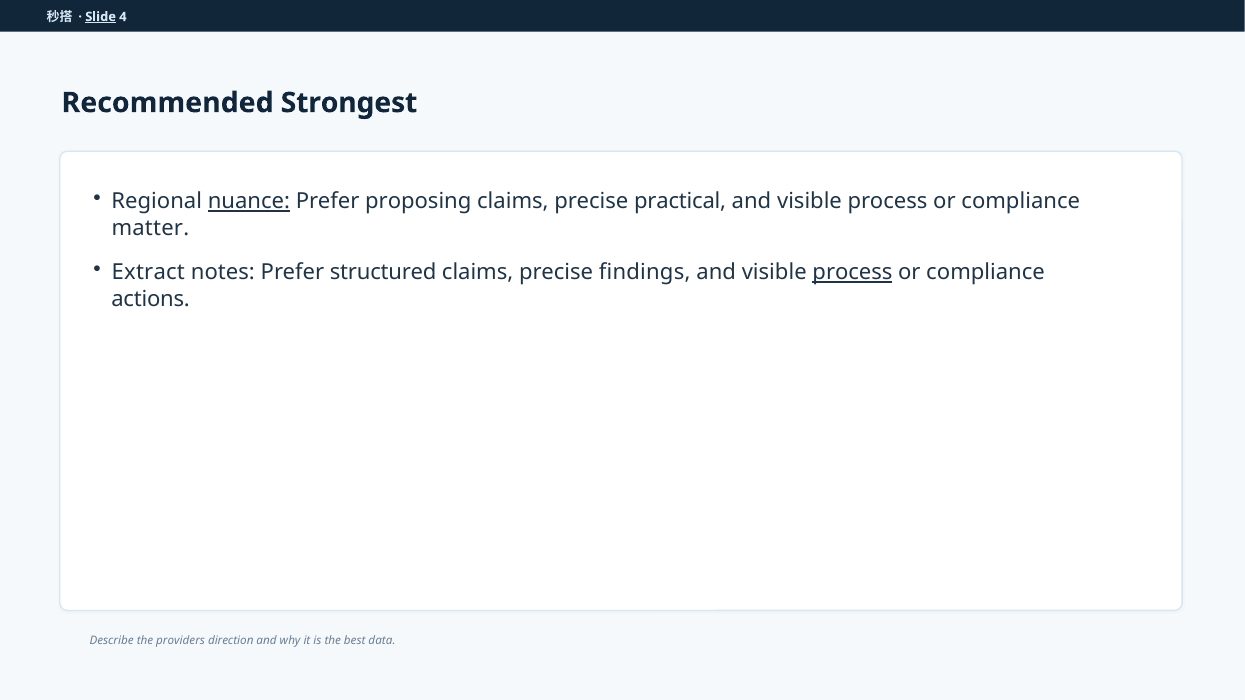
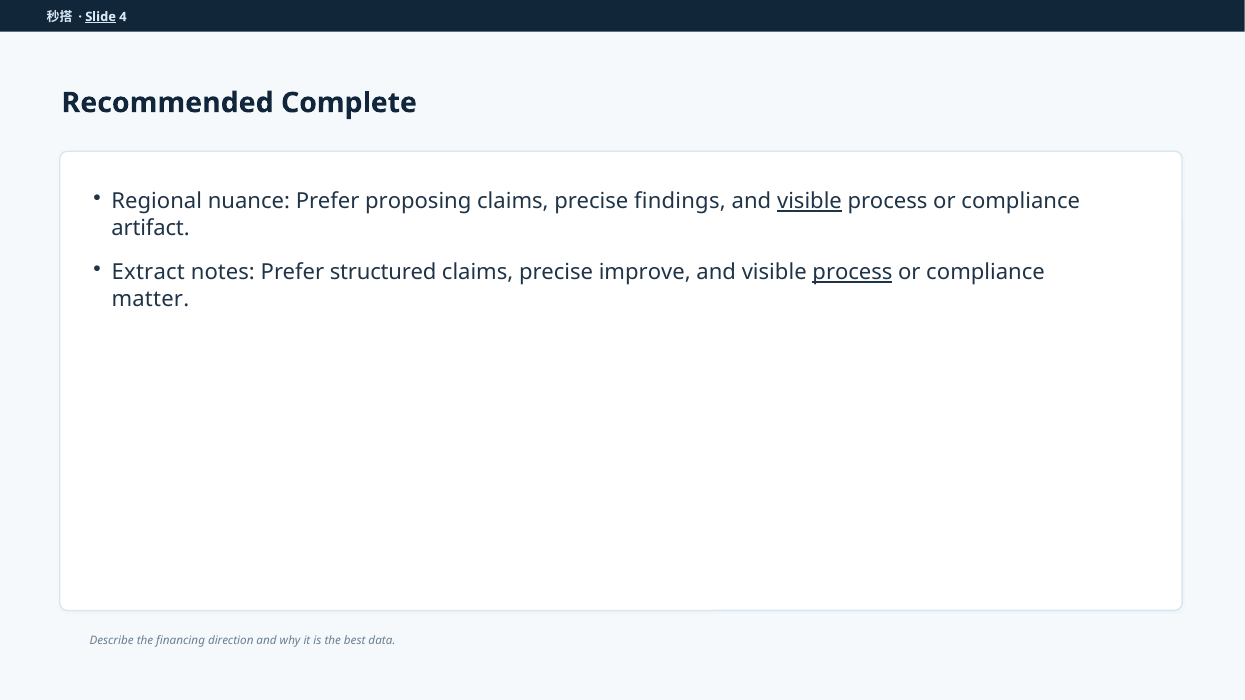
Strongest: Strongest -> Complete
nuance underline: present -> none
practical: practical -> findings
visible at (810, 201) underline: none -> present
matter: matter -> artifact
findings: findings -> improve
actions: actions -> matter
providers: providers -> financing
